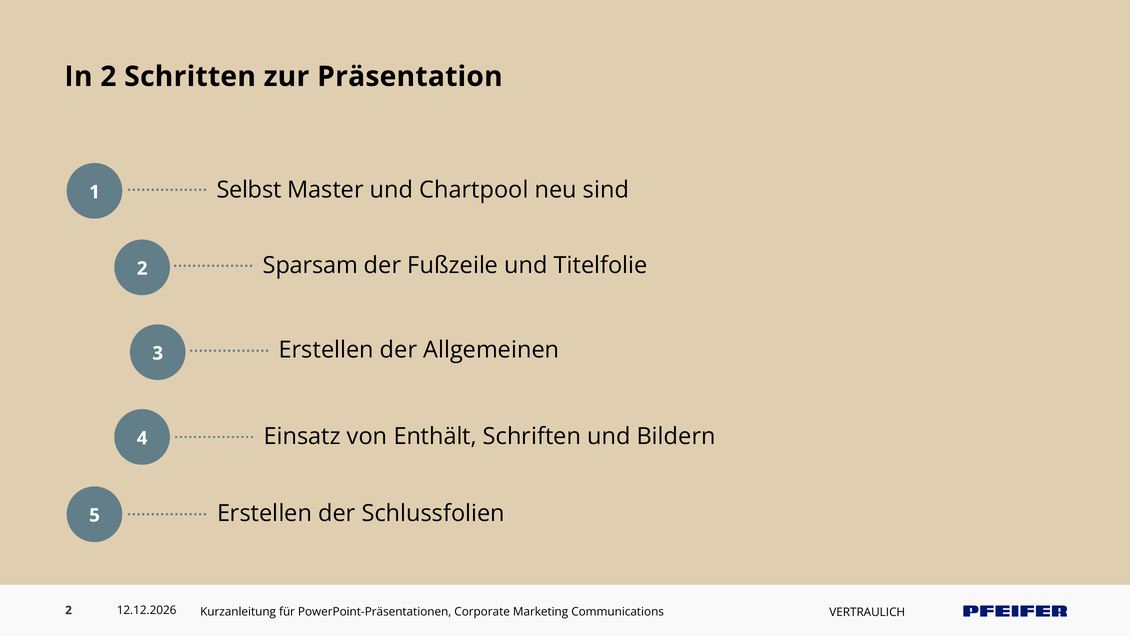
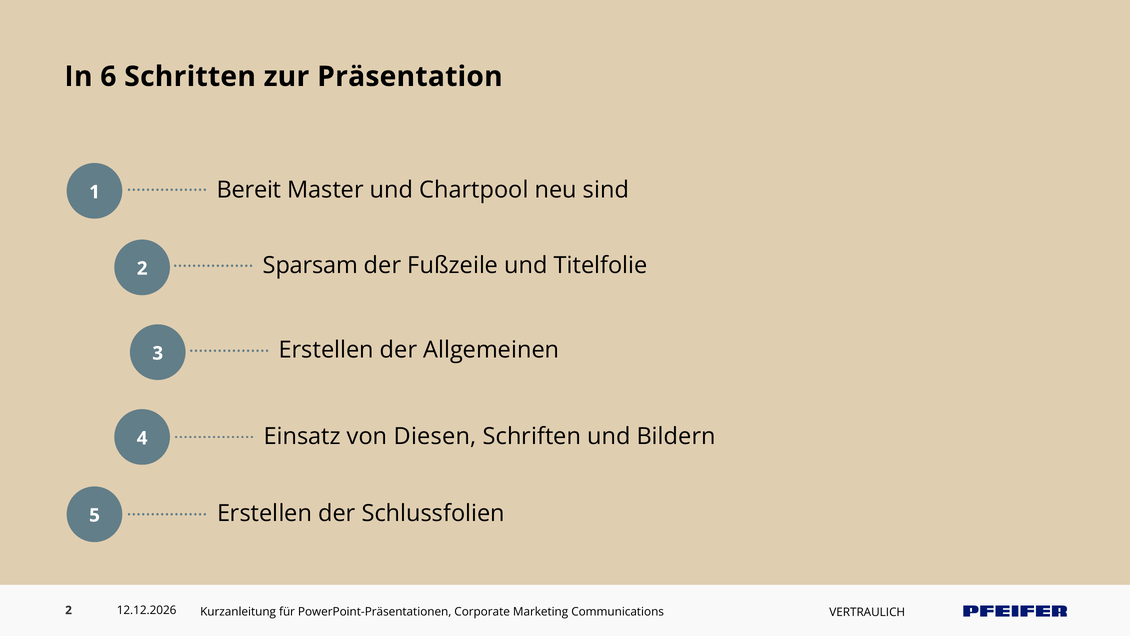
In 2: 2 -> 6
Selbst: Selbst -> Bereit
Enthält: Enthält -> Diesen
